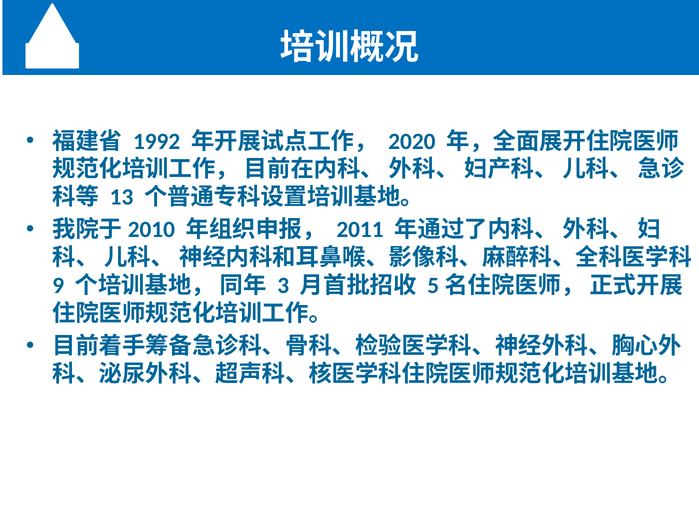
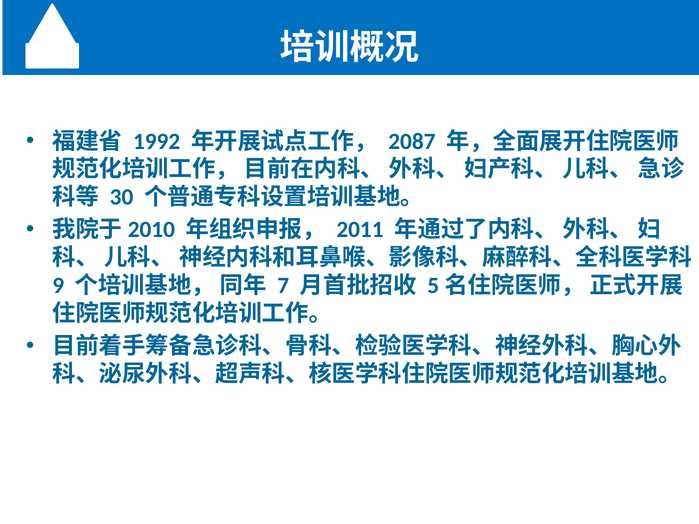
2020: 2020 -> 2087
13: 13 -> 30
3: 3 -> 7
